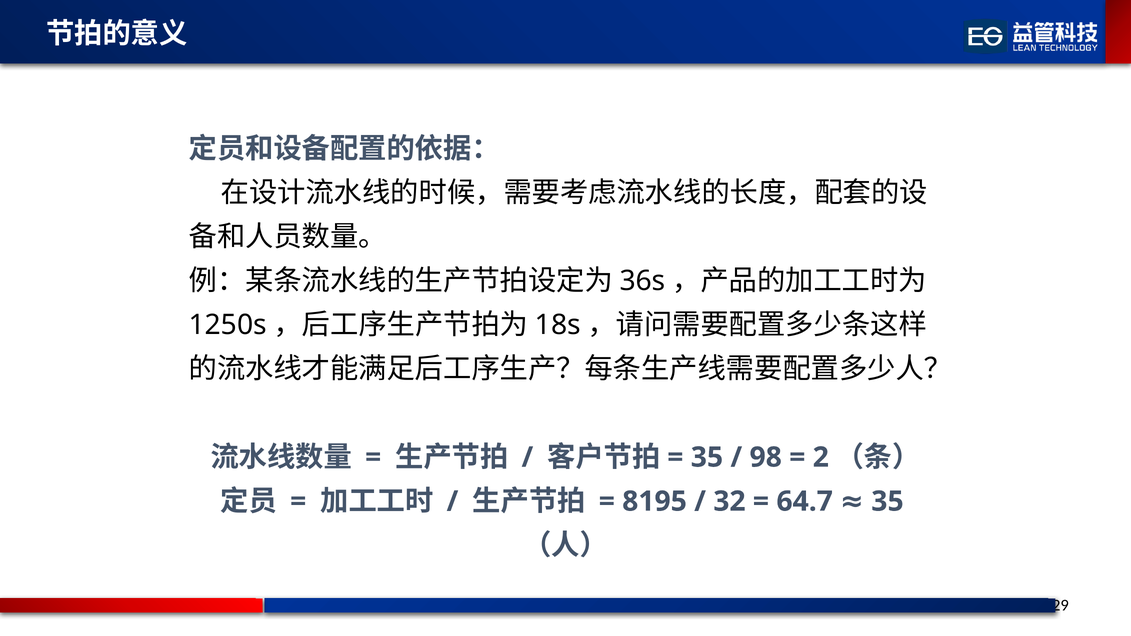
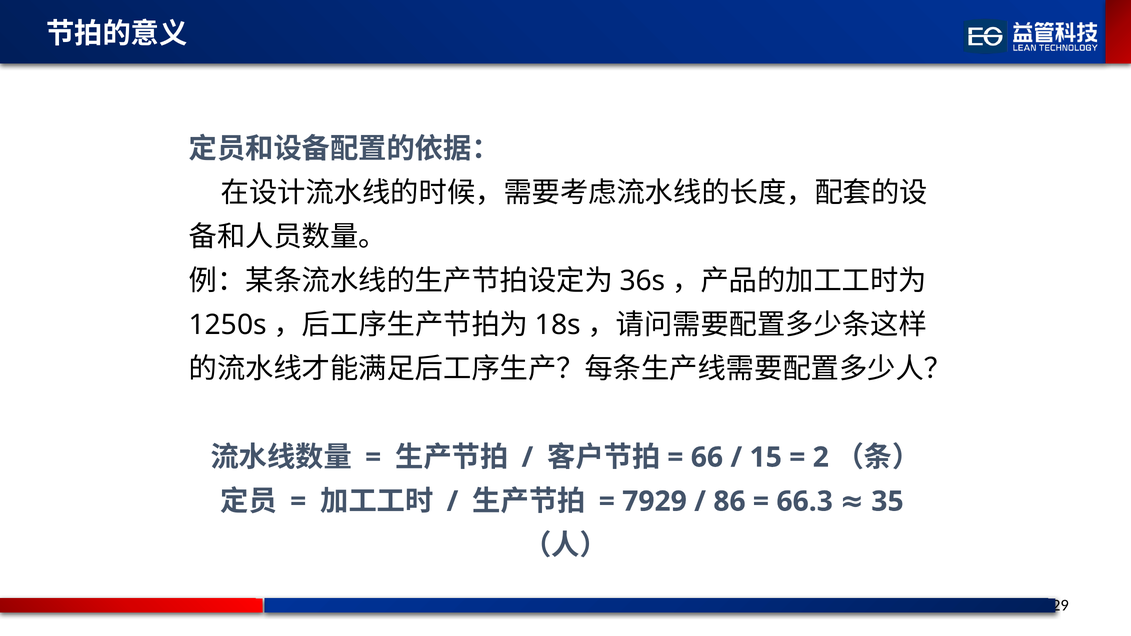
35 at (707, 457): 35 -> 66
98: 98 -> 15
8195: 8195 -> 7929
32: 32 -> 86
64.7: 64.7 -> 66.3
